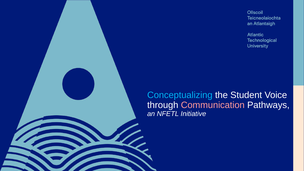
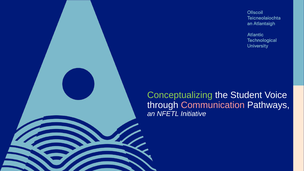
Conceptualizing colour: light blue -> light green
